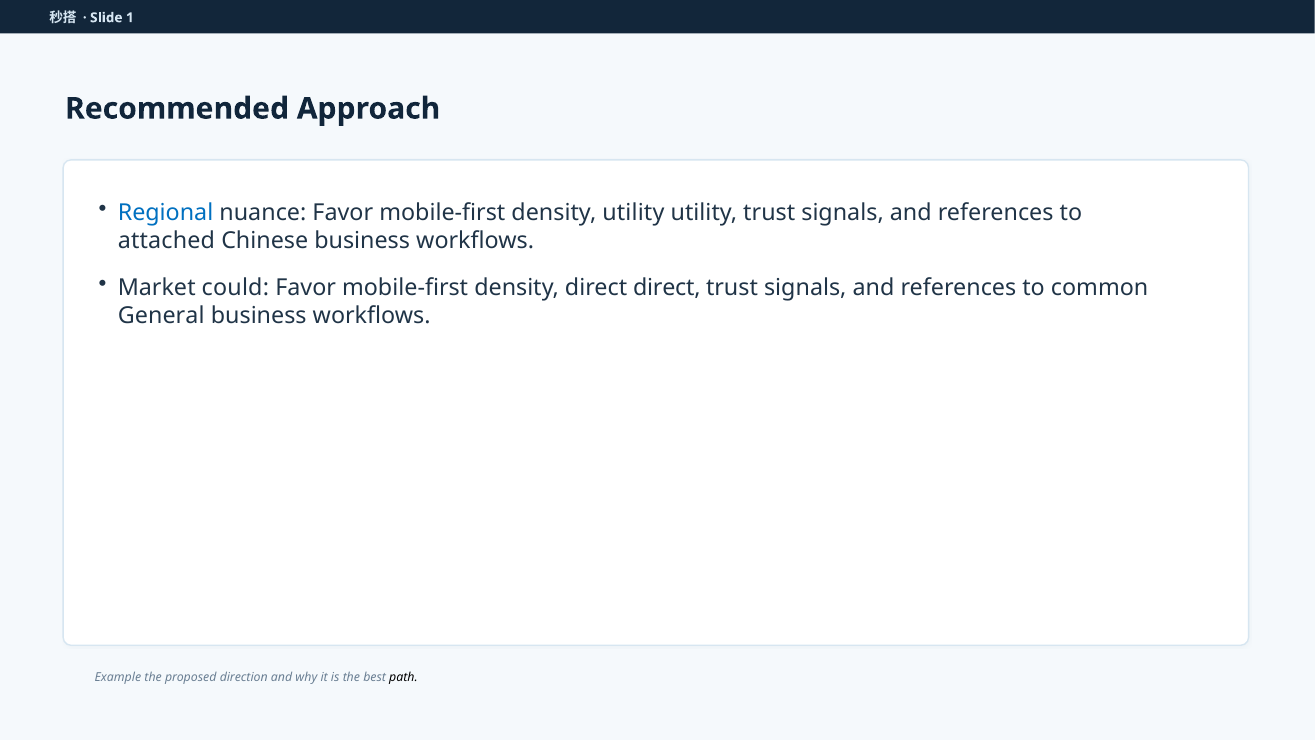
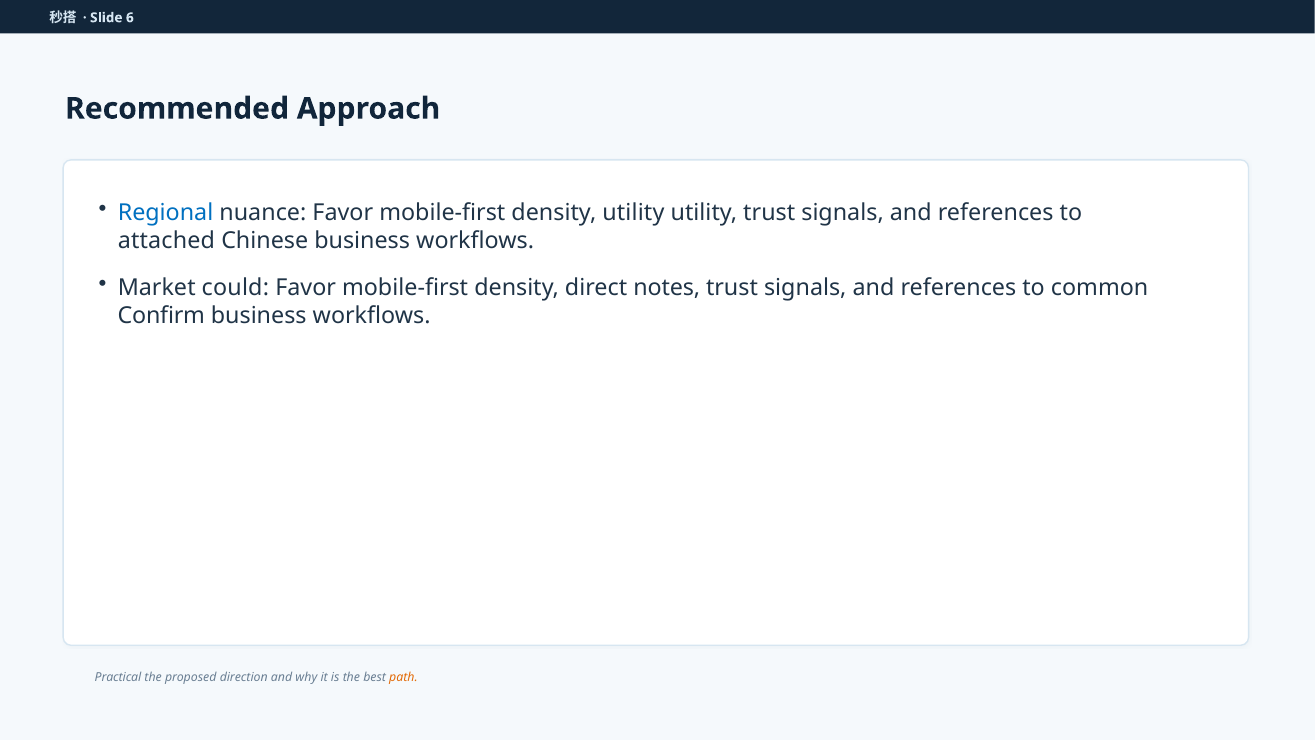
1: 1 -> 6
direct direct: direct -> notes
General: General -> Confirm
Example: Example -> Practical
path colour: black -> orange
